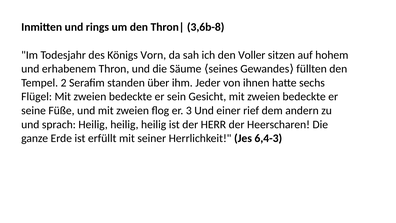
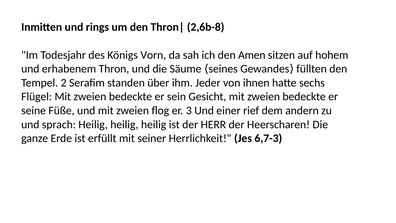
3,6b-8: 3,6b-8 -> 2,6b-8
Voller: Voller -> Amen
6,4-3: 6,4-3 -> 6,7-3
